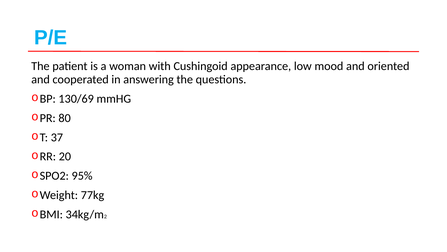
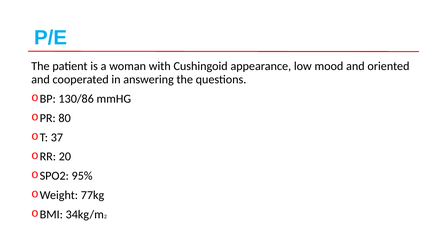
130/69: 130/69 -> 130/86
